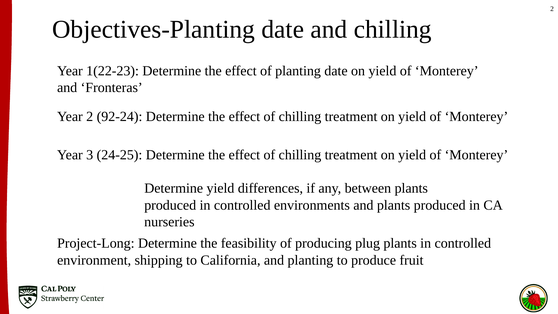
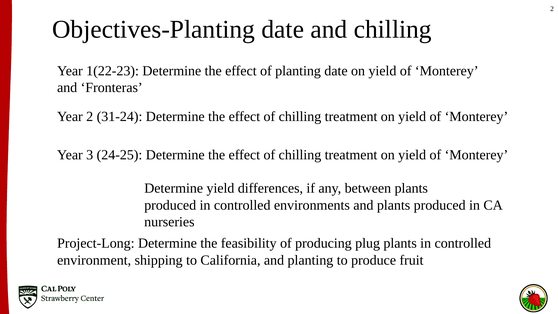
92-24: 92-24 -> 31-24
